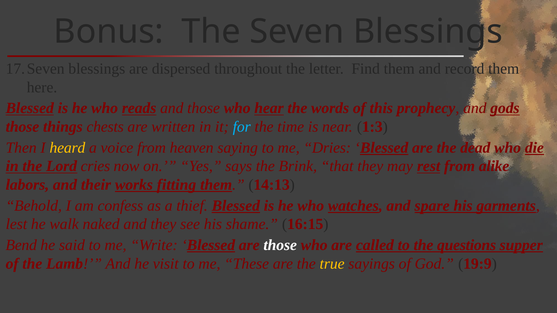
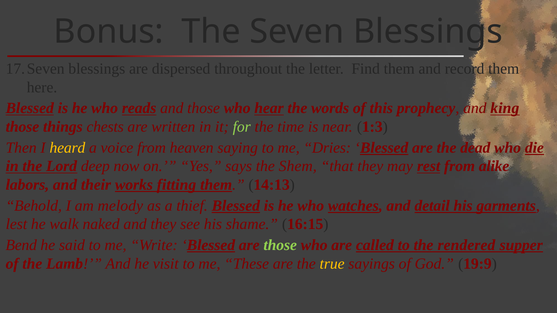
gods: gods -> king
for colour: light blue -> light green
cries: cries -> deep
Brink: Brink -> Shem
confess: confess -> melody
spare: spare -> detail
those at (280, 245) colour: white -> light green
questions: questions -> rendered
